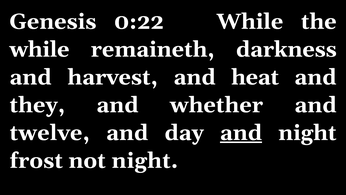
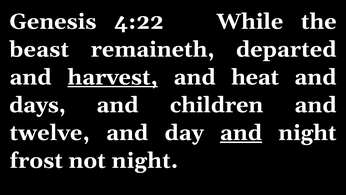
0:22: 0:22 -> 4:22
while at (39, 49): while -> beast
darkness: darkness -> departed
harvest underline: none -> present
they: they -> days
whether: whether -> children
